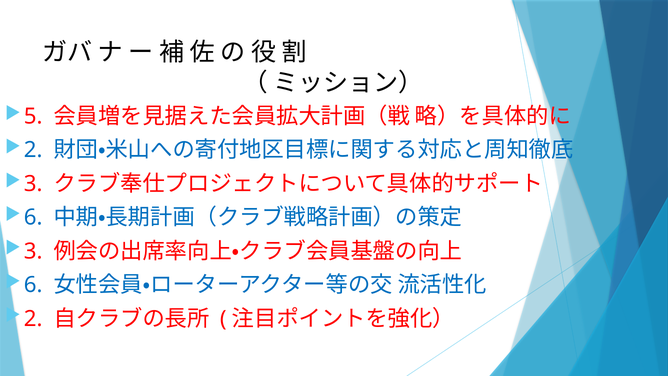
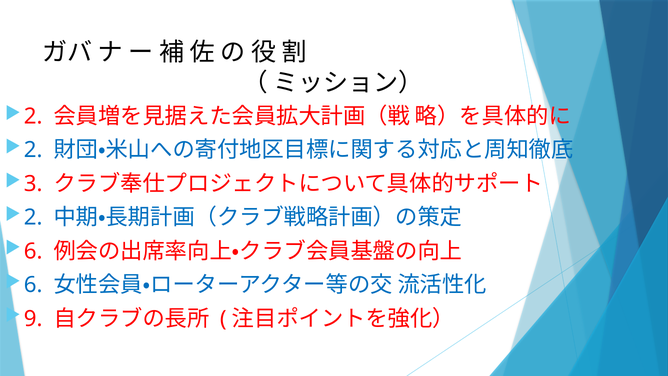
5 at (33, 116): 5 -> 2
6 at (33, 217): 6 -> 2
3 at (33, 251): 3 -> 6
2 at (33, 318): 2 -> 9
